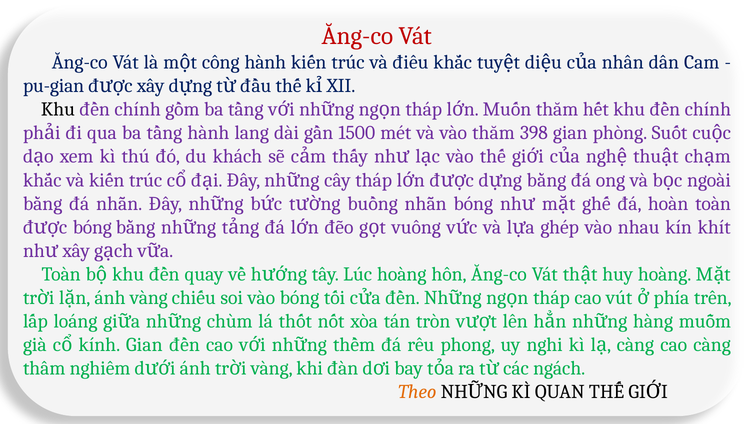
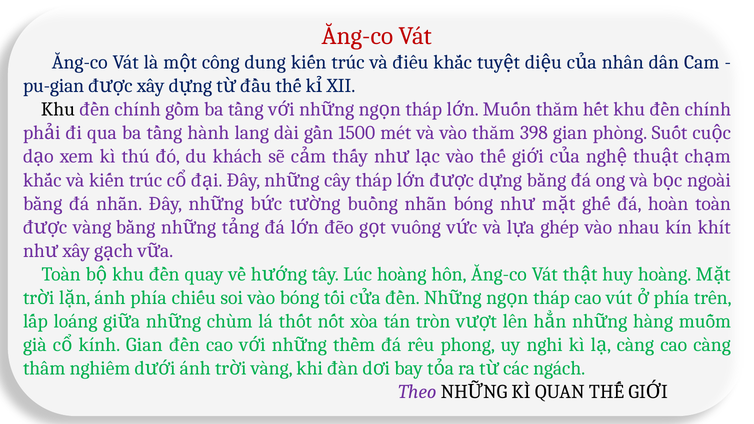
công hành: hành -> dung
bóng at (92, 227): bóng -> vàng
ánh vàng: vàng -> phía
Theo colour: orange -> purple
